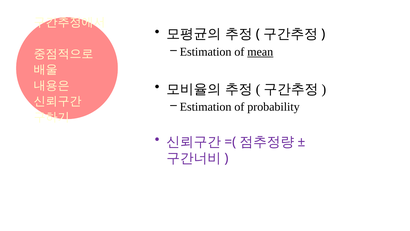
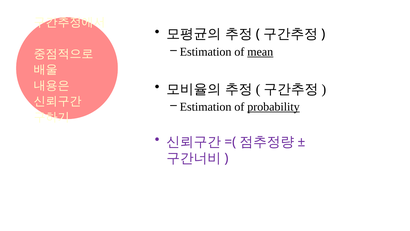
probability underline: none -> present
